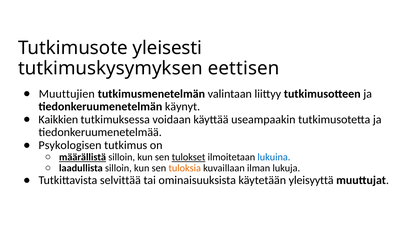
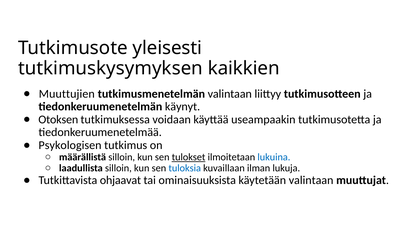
eettisen: eettisen -> kaikkien
Kaikkien: Kaikkien -> Otoksen
määrällistä underline: present -> none
tuloksia colour: orange -> blue
selvittää: selvittää -> ohjaavat
käytetään yleisyyttä: yleisyyttä -> valintaan
